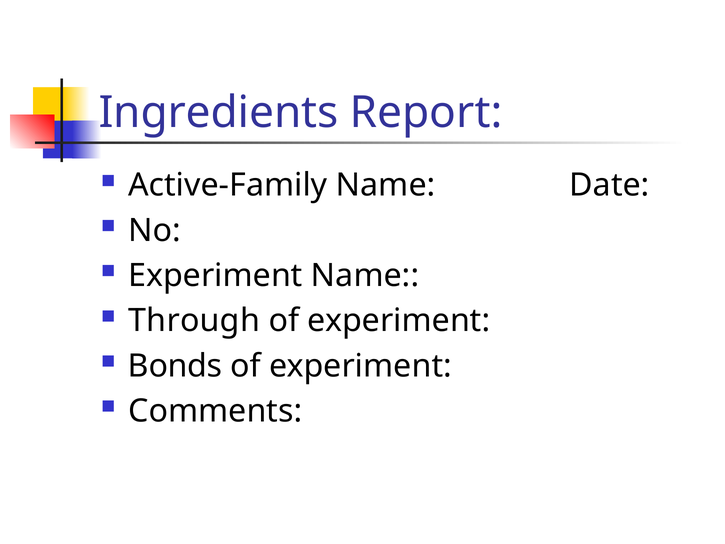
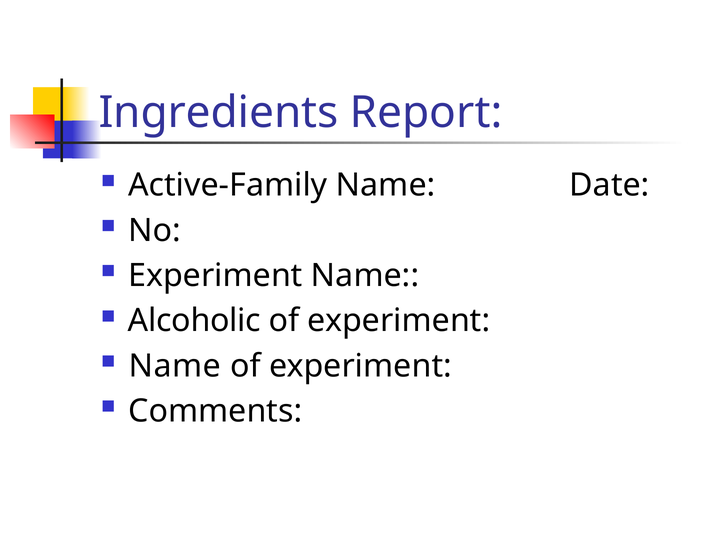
Through: Through -> Alcoholic
Bonds at (175, 366): Bonds -> Name
